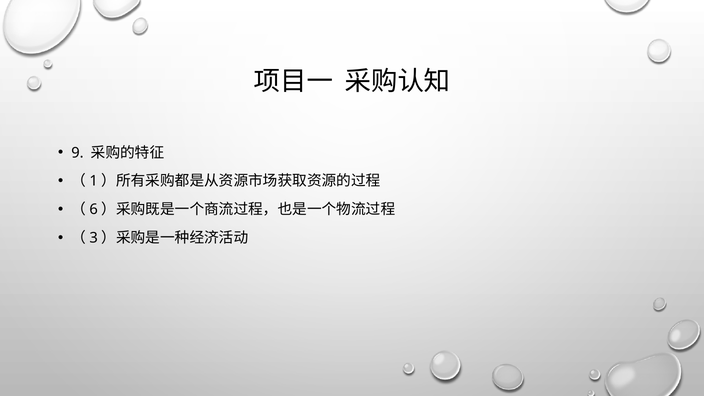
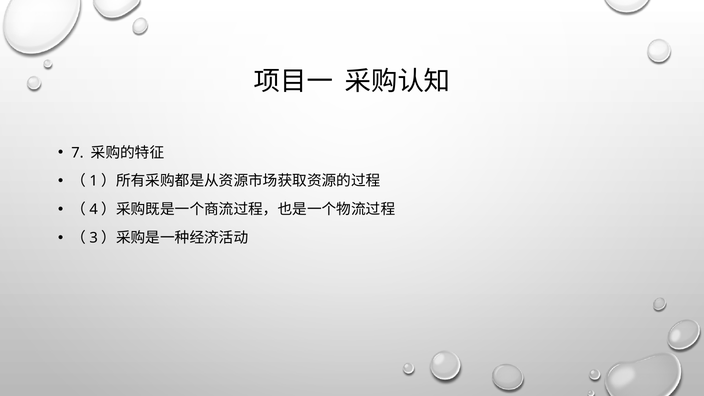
9: 9 -> 7
6: 6 -> 4
